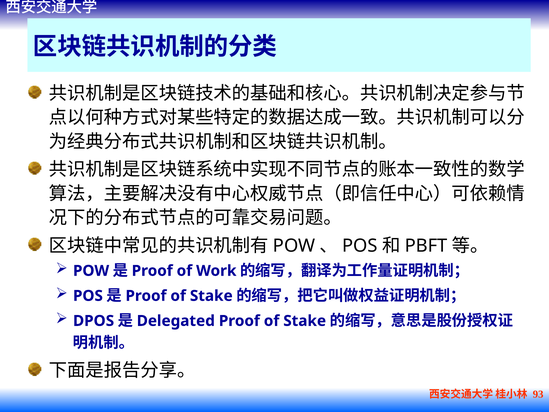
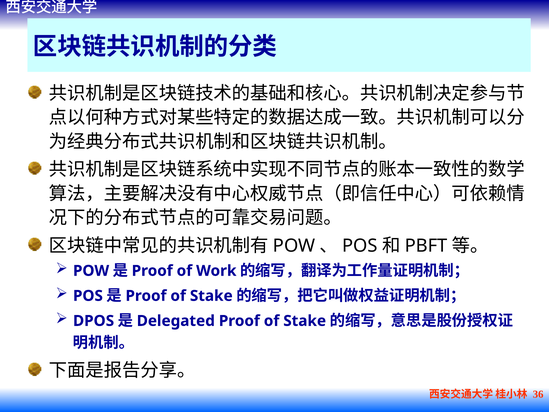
93: 93 -> 36
